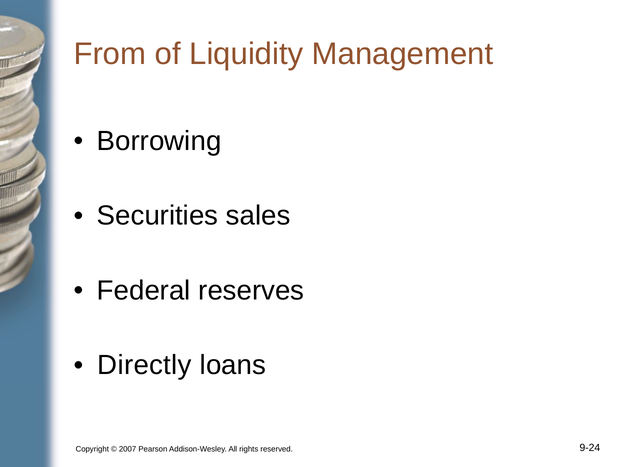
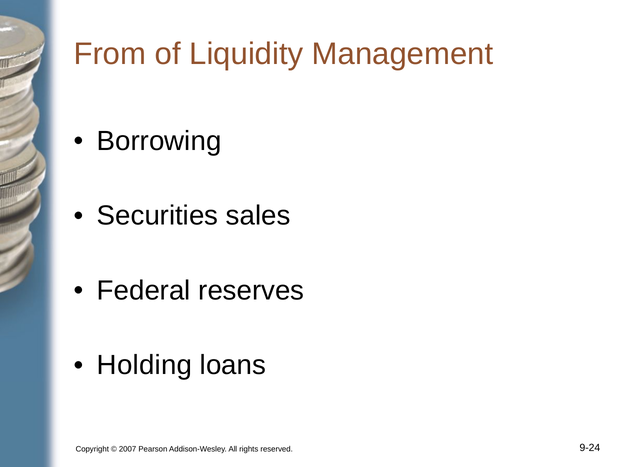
Directly: Directly -> Holding
